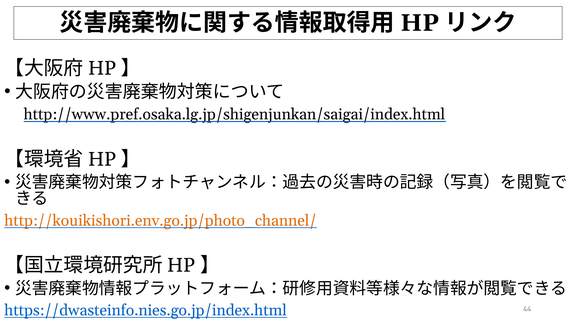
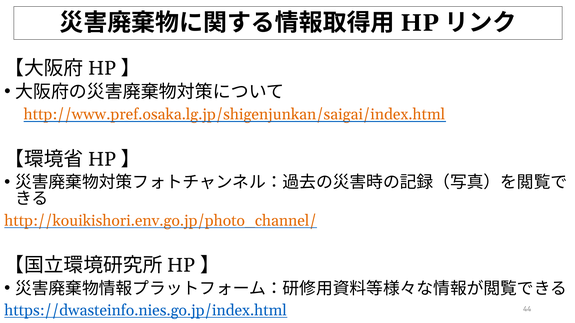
http://www.pref.osaka.lg.jp/shigenjunkan/saigai/index.html colour: black -> orange
